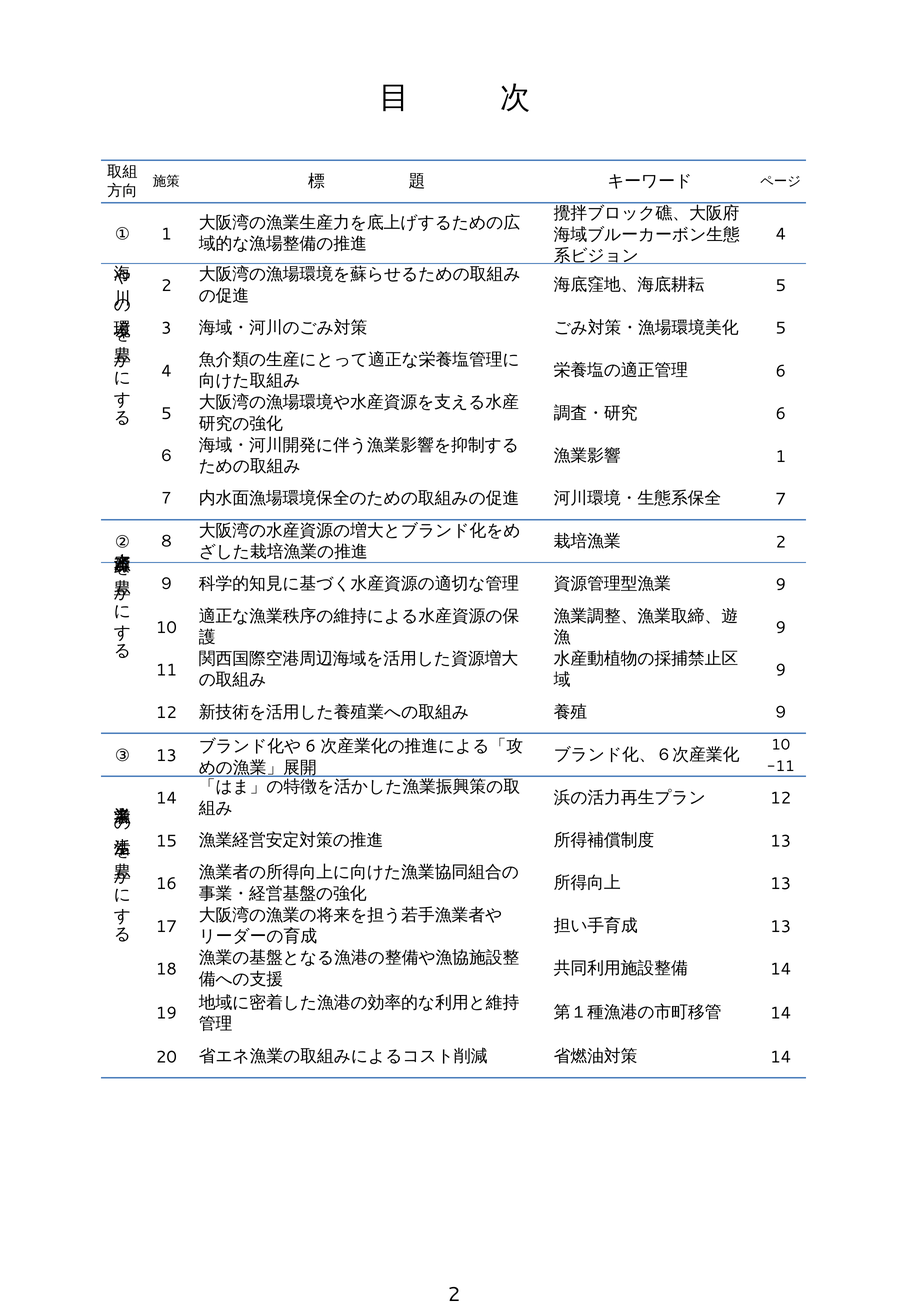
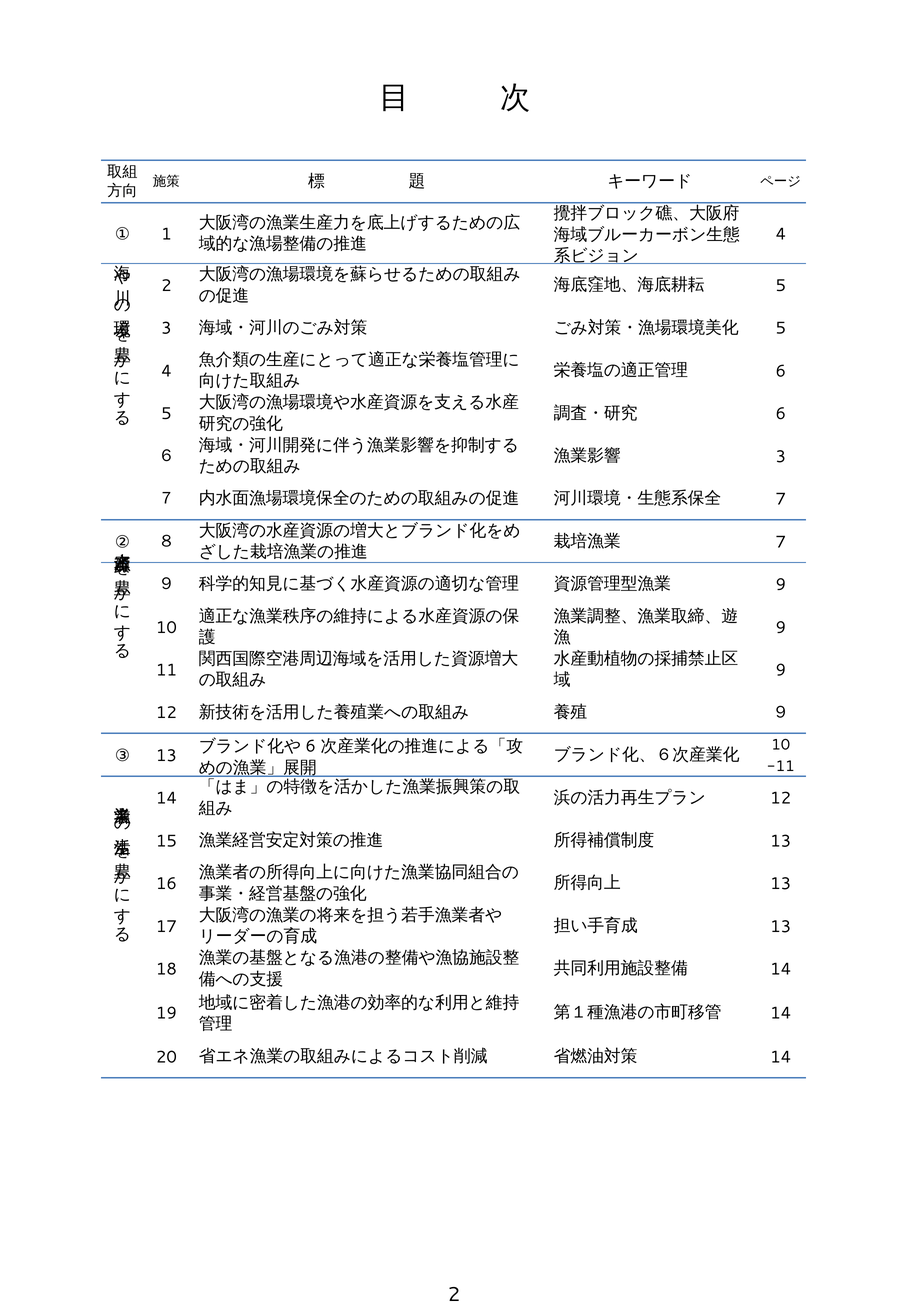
1 at (781, 456): 1 -> 3
2 at (781, 542): 2 -> 7
